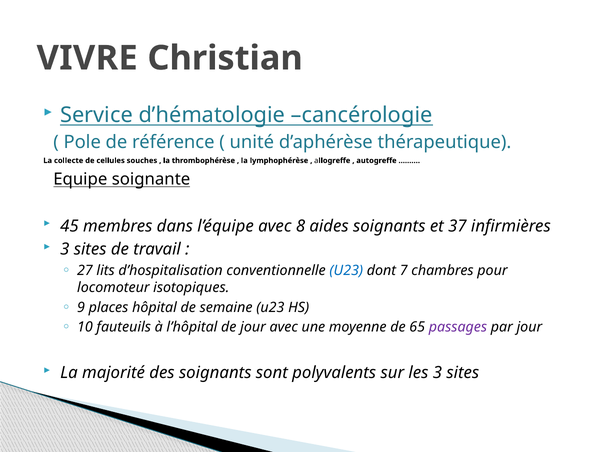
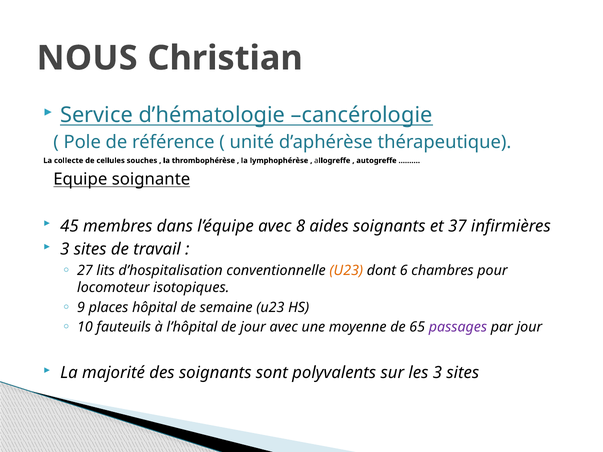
VIVRE: VIVRE -> NOUS
U23 at (346, 271) colour: blue -> orange
7: 7 -> 6
